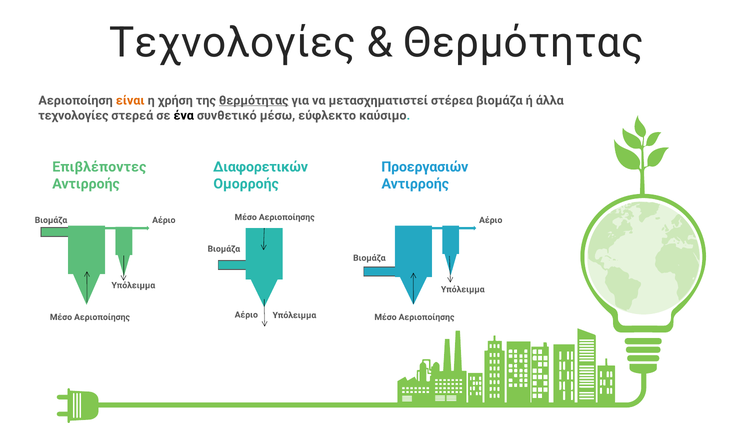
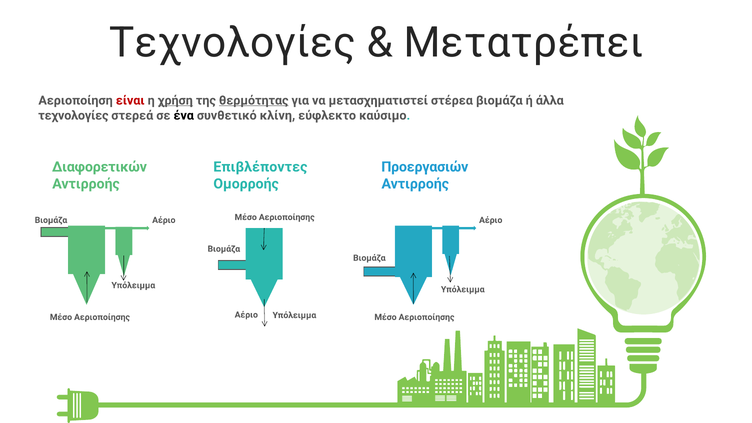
Θερμότητας at (524, 43): Θερμότητας -> Μετατρέπει
είναι colour: orange -> red
χρήση underline: none -> present
μέσω: μέσω -> κλίνη
Επιβλέποντες: Επιβλέποντες -> Διαφορετικών
Διαφορετικών: Διαφορετικών -> Επιβλέποντες
